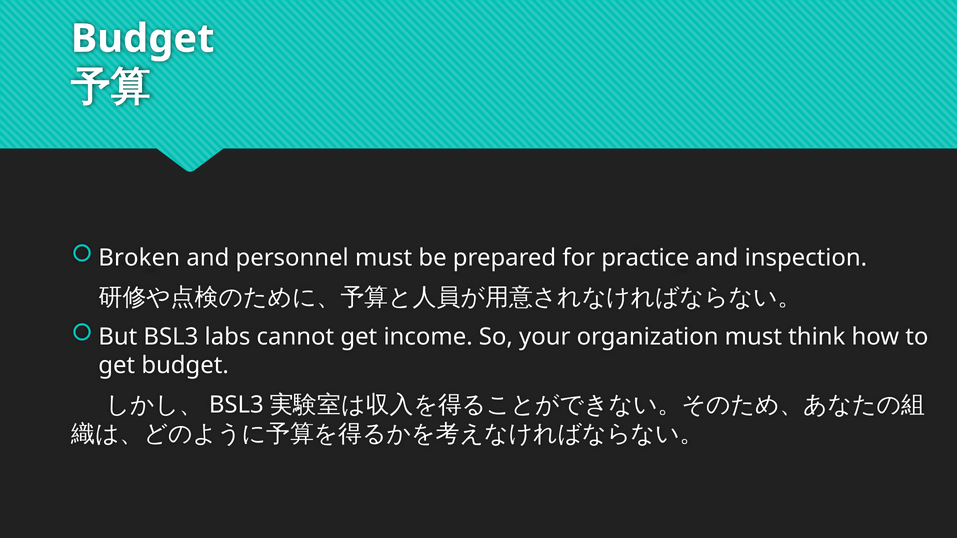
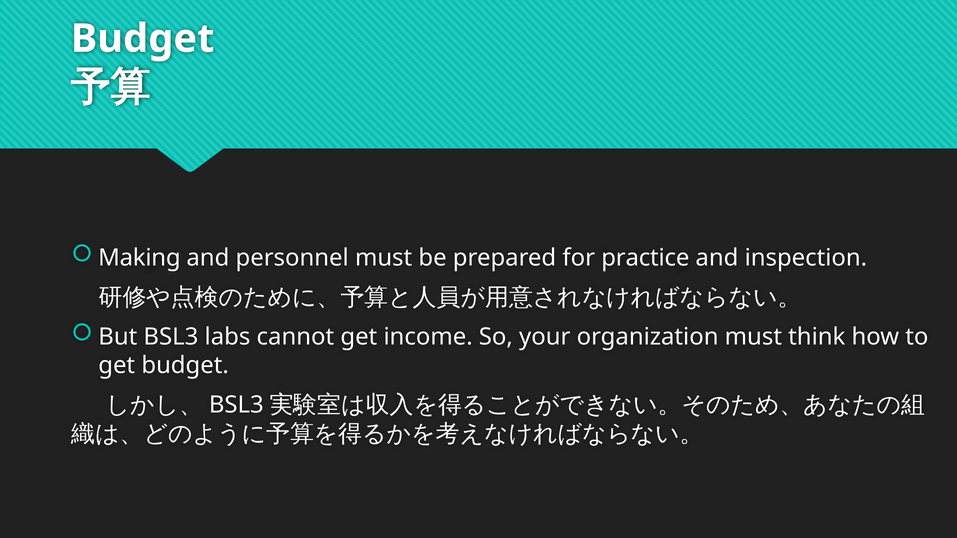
Broken: Broken -> Making
